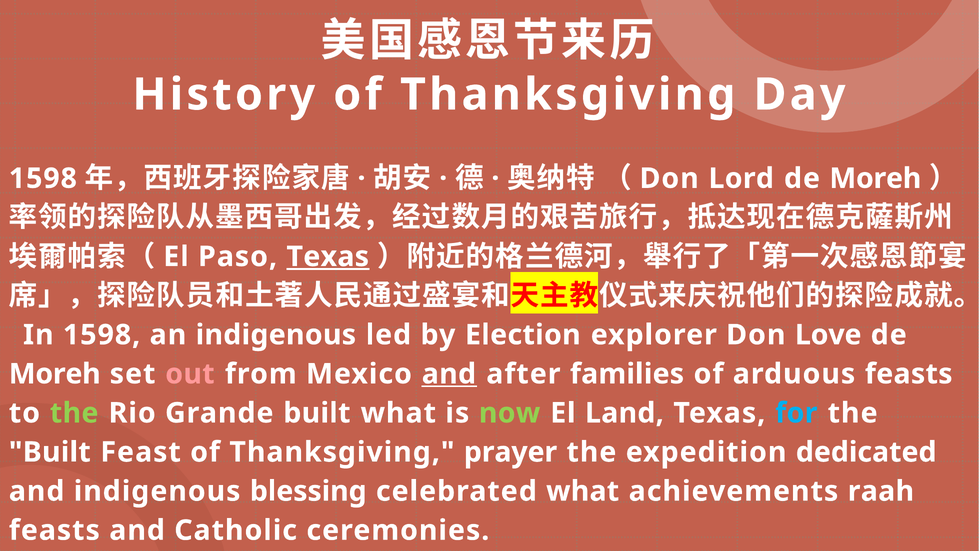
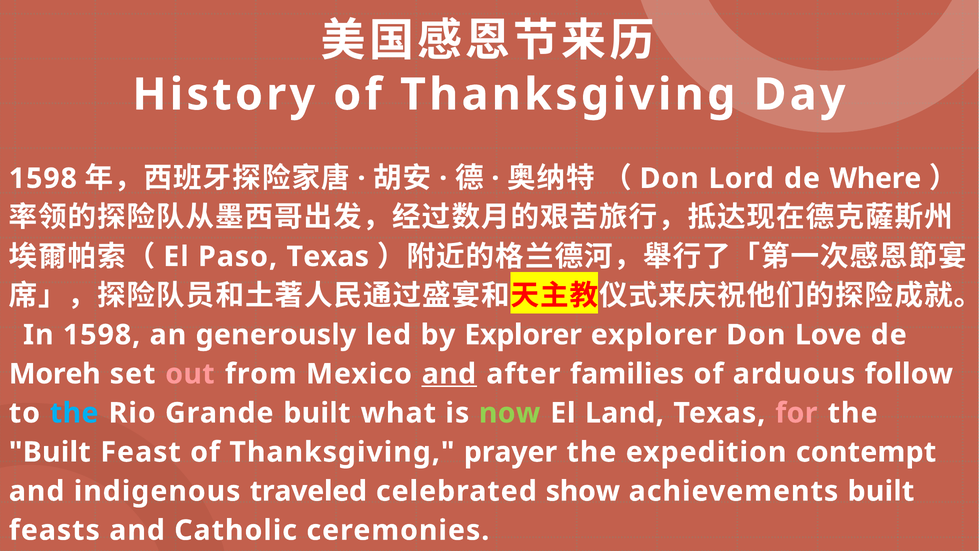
Moreh at (875, 178): Moreh -> Where
Texas at (328, 257) underline: present -> none
an indigenous: indigenous -> generously
by Election: Election -> Explorer
arduous feasts: feasts -> follow
the at (74, 413) colour: light green -> light blue
for colour: light blue -> pink
dedicated: dedicated -> contempt
blessing: blessing -> traveled
celebrated what: what -> show
achievements raah: raah -> built
